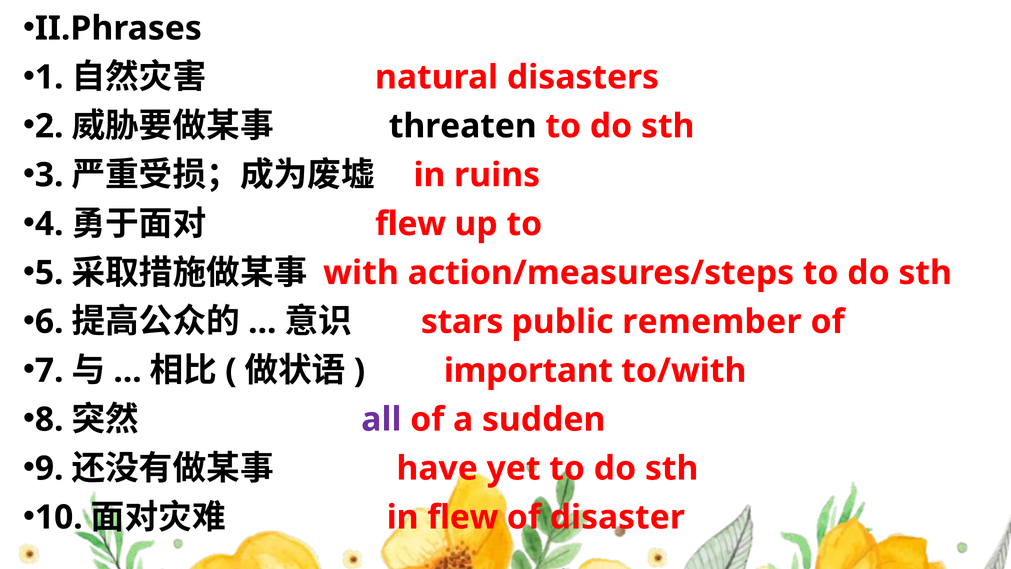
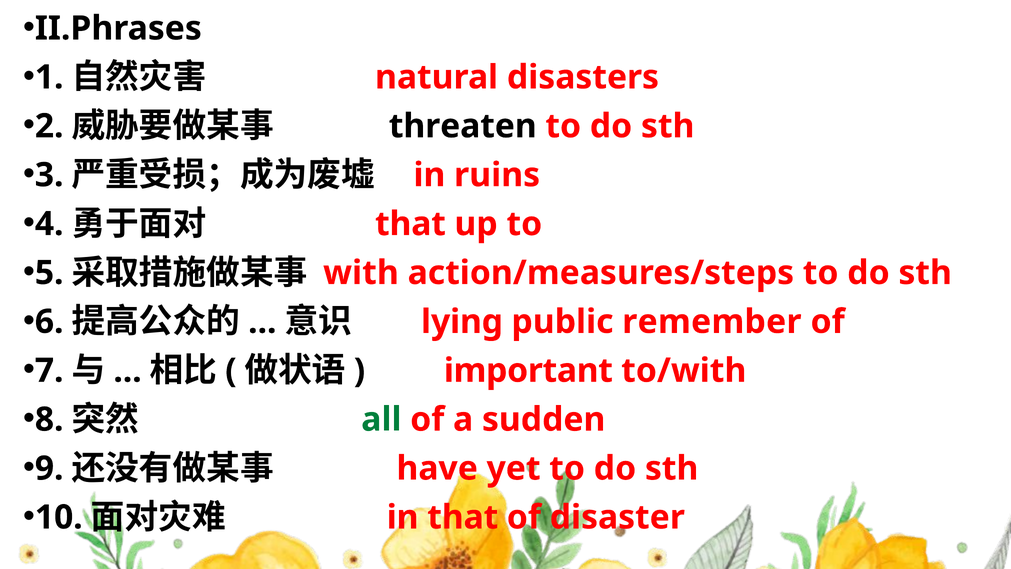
flew at (411, 224): flew -> that
stars: stars -> lying
all colour: purple -> green
in flew: flew -> that
